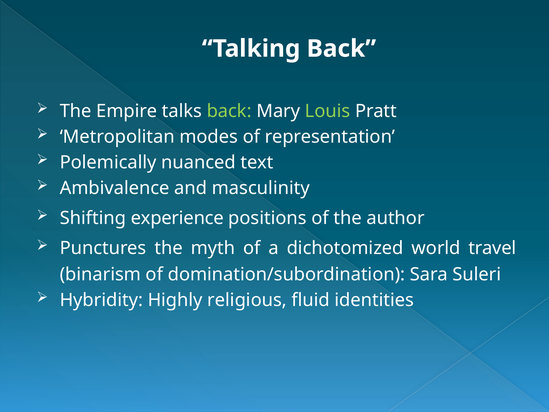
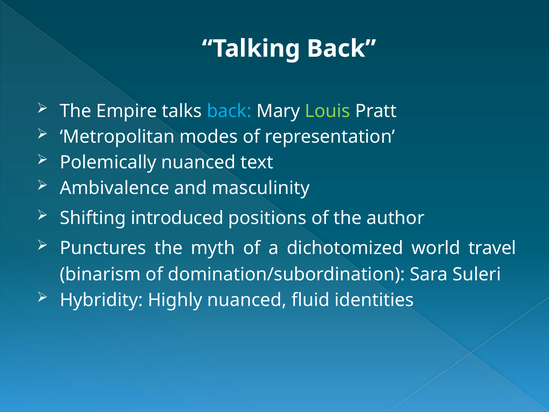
back at (229, 111) colour: light green -> light blue
experience: experience -> introduced
Highly religious: religious -> nuanced
